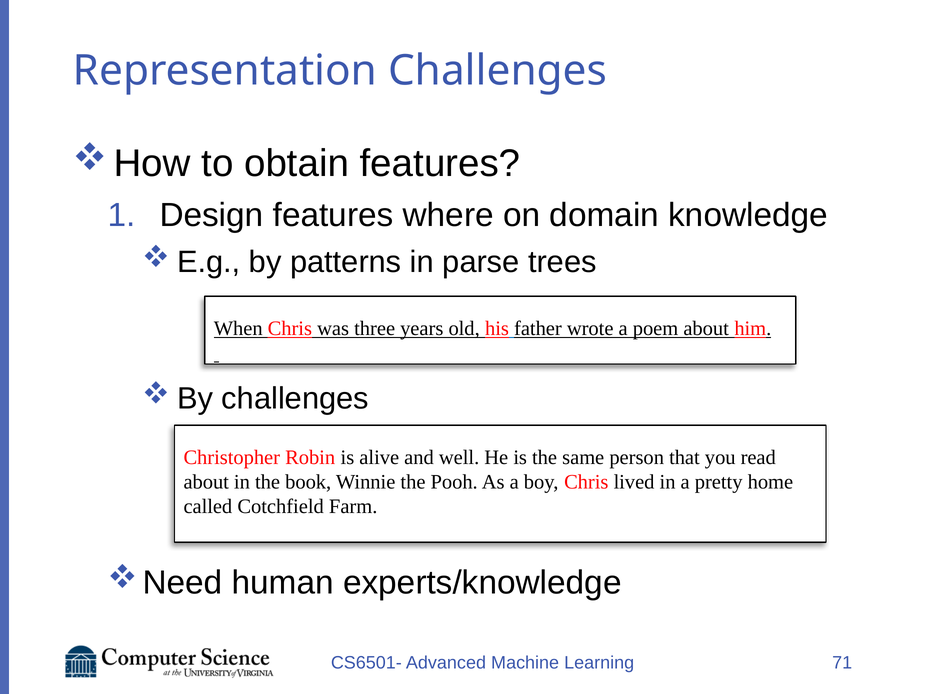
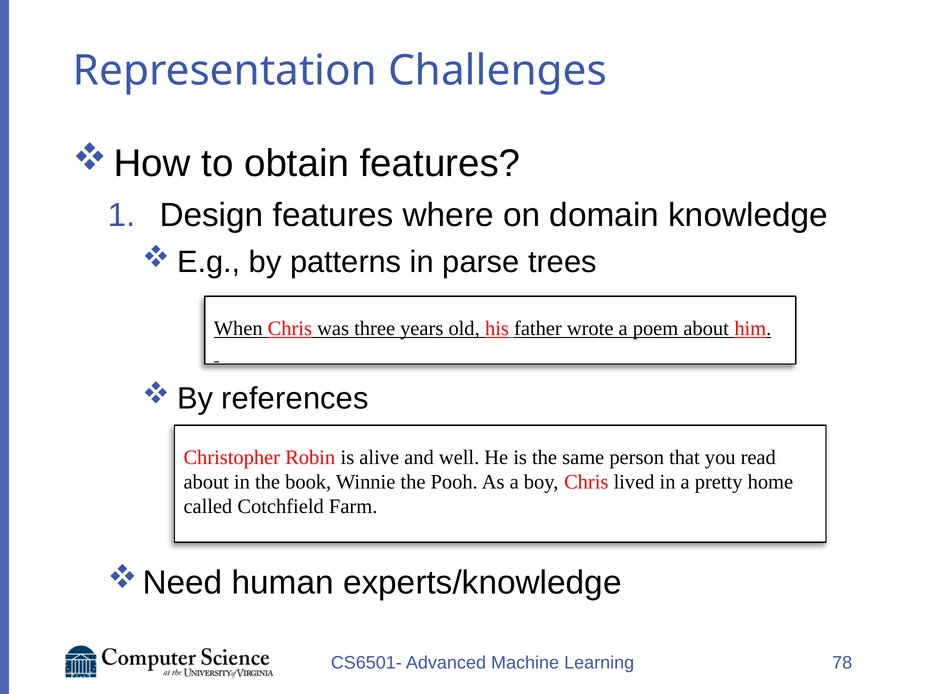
challenges at (295, 399): challenges -> references
71: 71 -> 78
